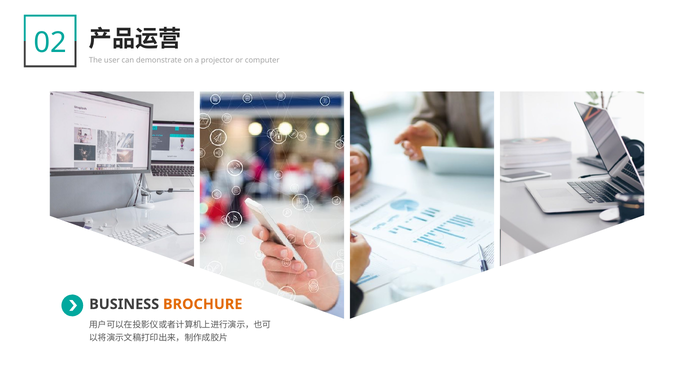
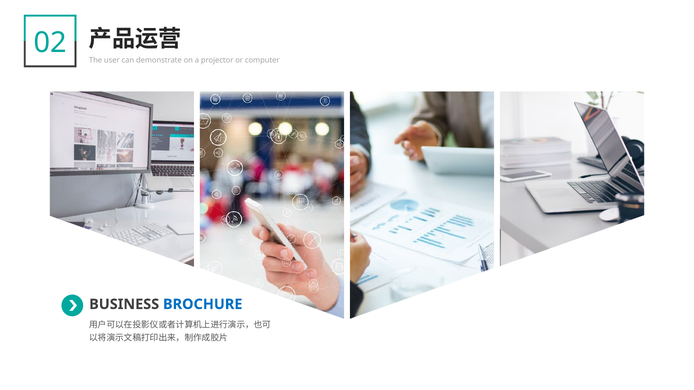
BROCHURE colour: orange -> blue
